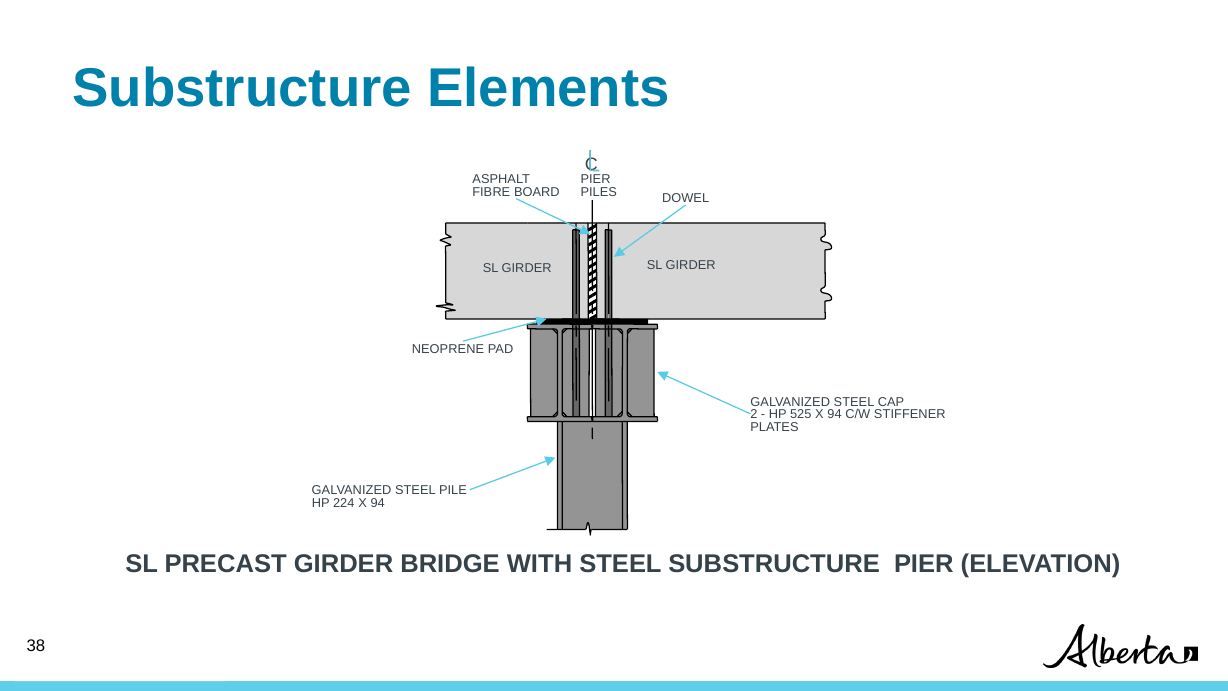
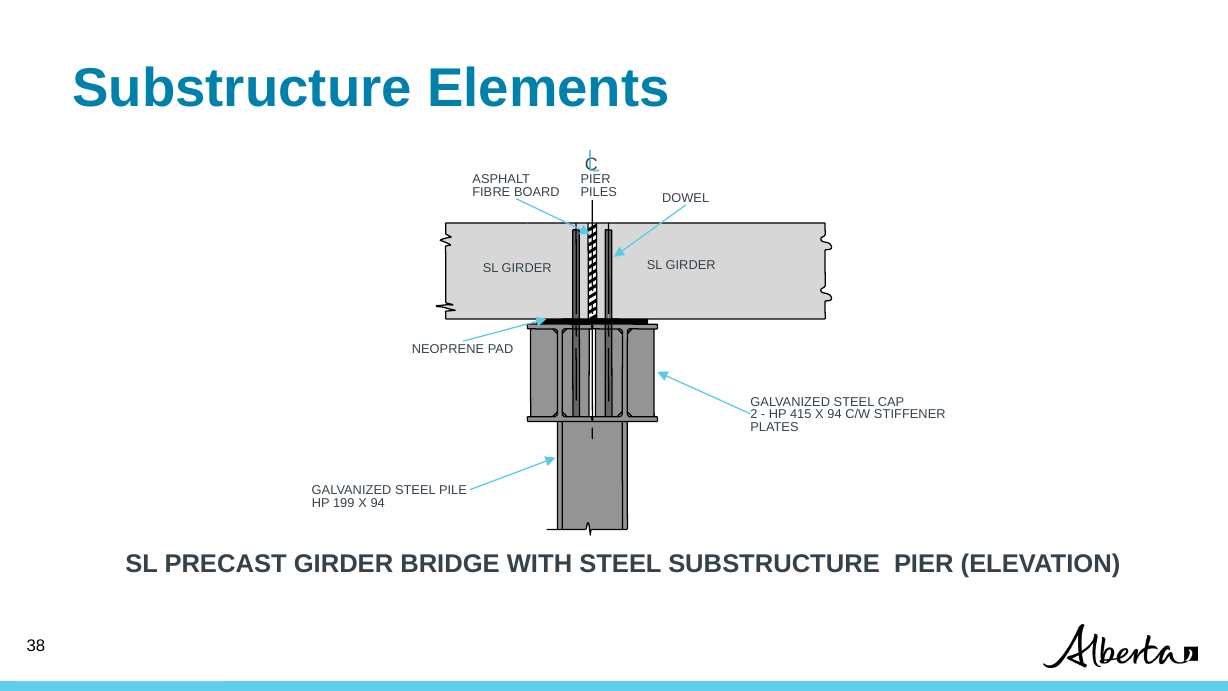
525: 525 -> 415
224: 224 -> 199
